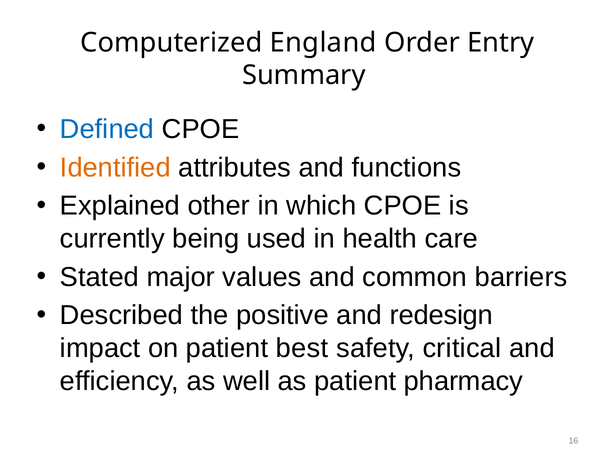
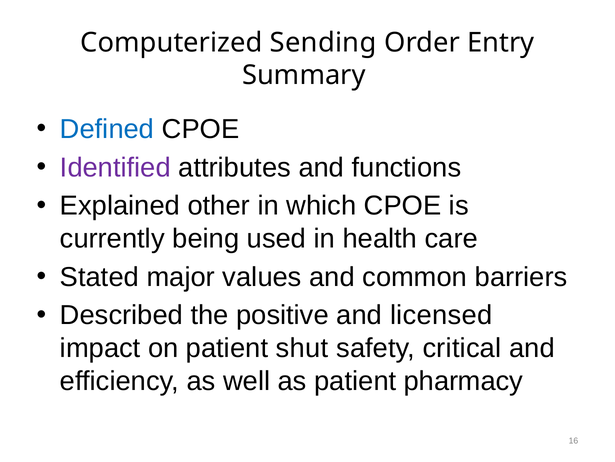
England: England -> Sending
Identified colour: orange -> purple
redesign: redesign -> licensed
best: best -> shut
